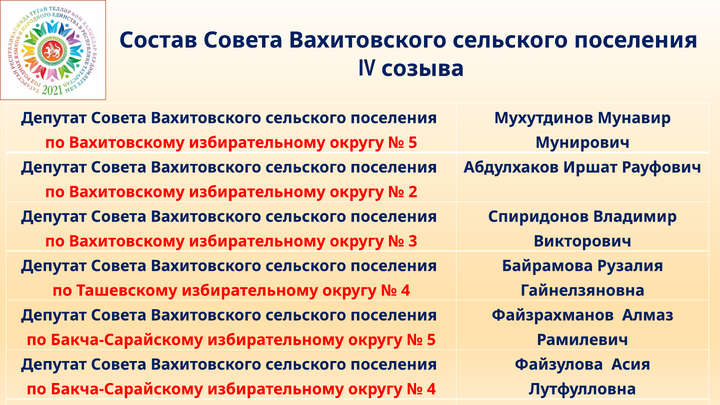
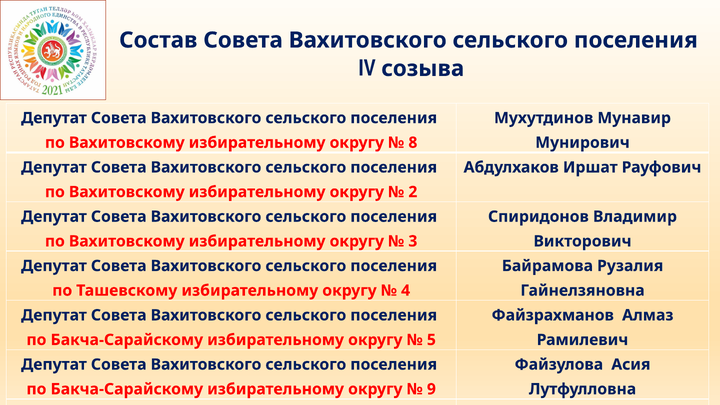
5 at (413, 143): 5 -> 8
4 at (431, 389): 4 -> 9
